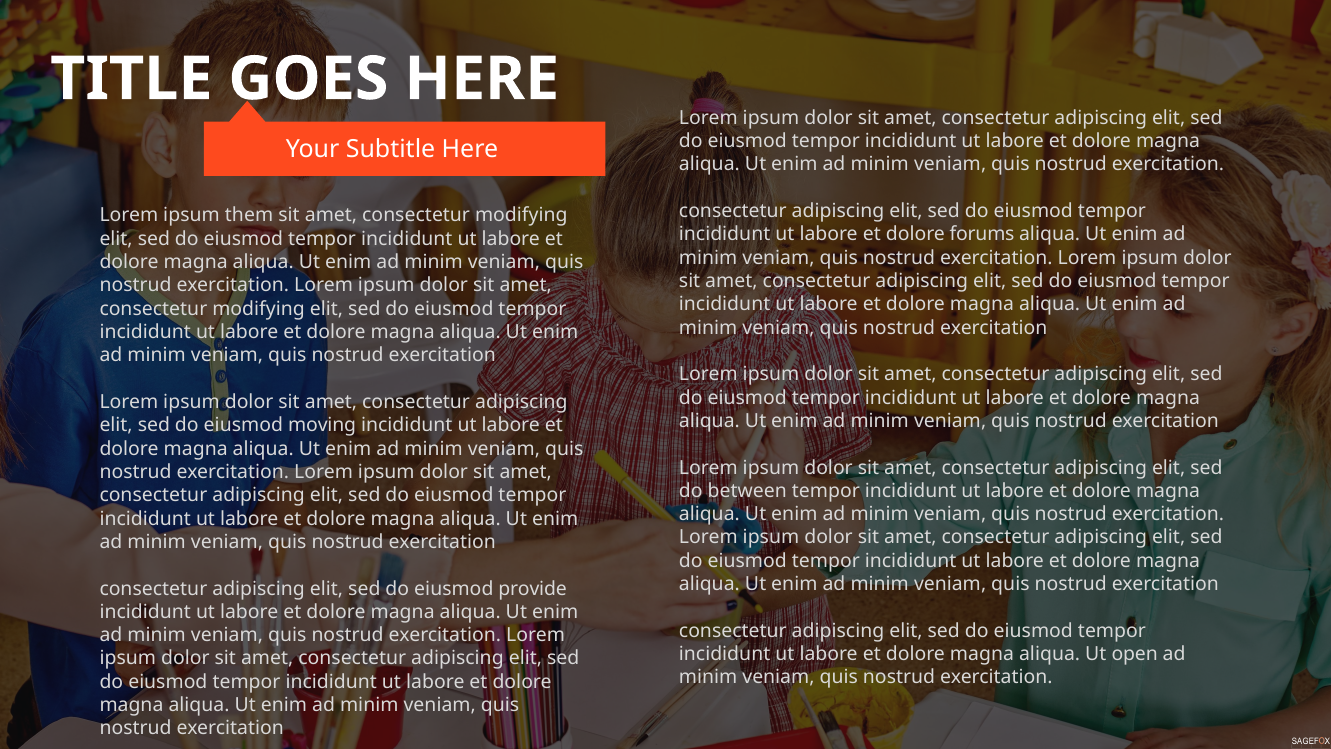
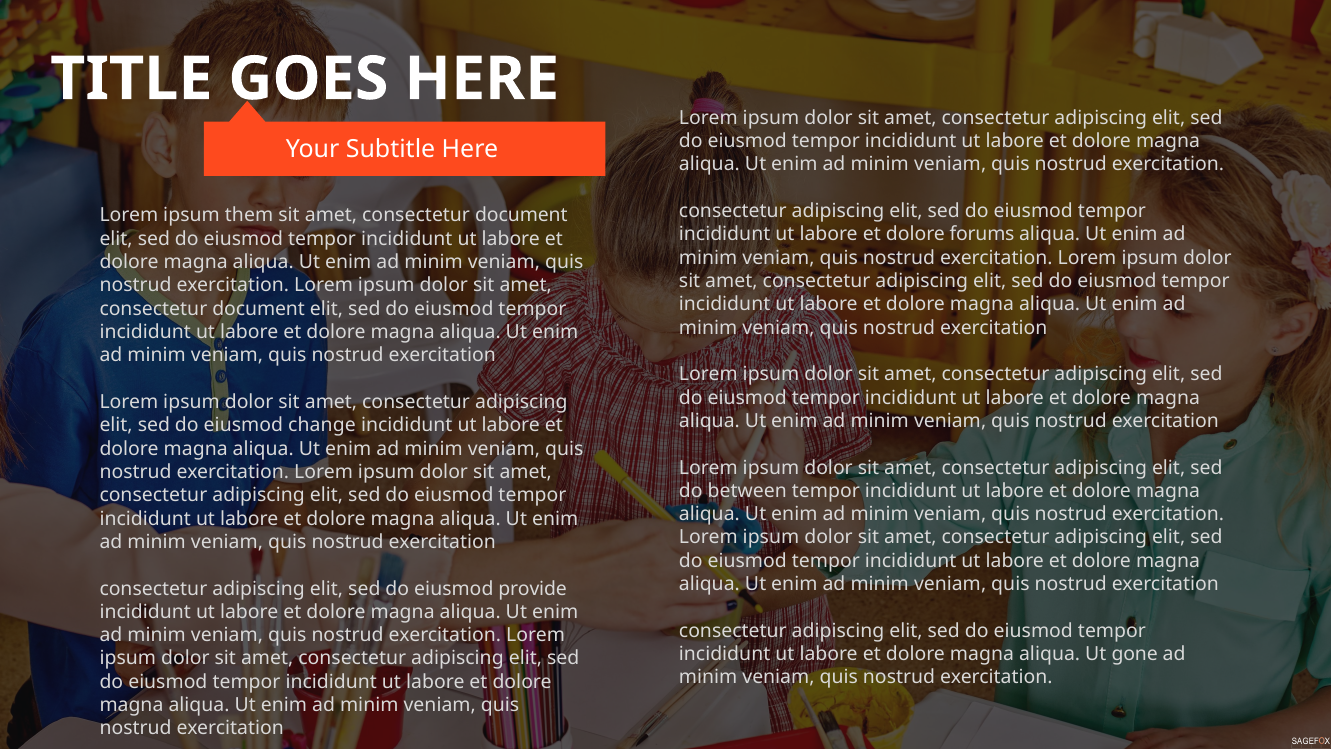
modifying at (521, 215): modifying -> document
modifying at (259, 309): modifying -> document
moving: moving -> change
open: open -> gone
